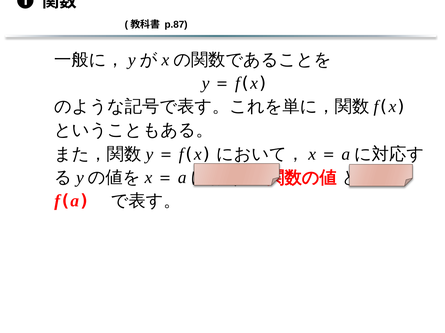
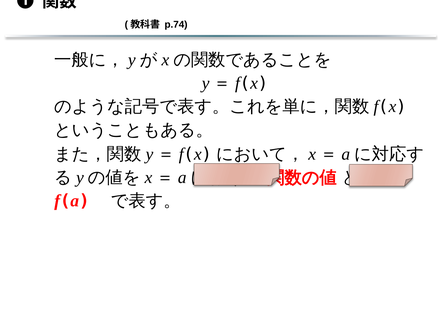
p.87: p.87 -> p.74
